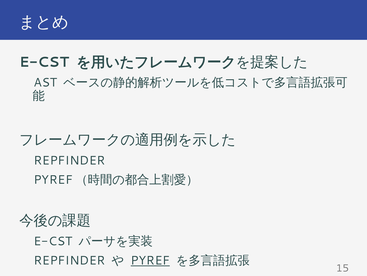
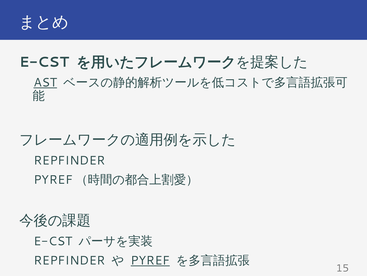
AST underline: none -> present
